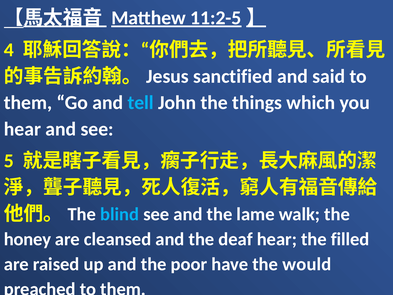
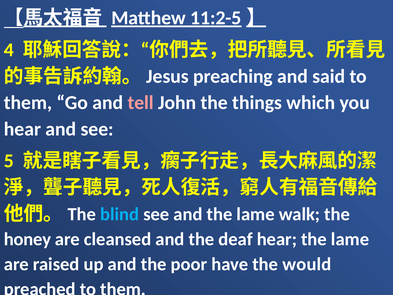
sanctified: sanctified -> preaching
tell colour: light blue -> pink
hear the filled: filled -> lame
